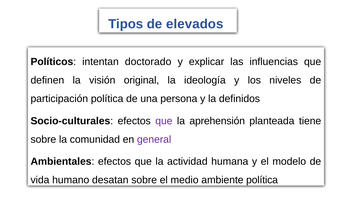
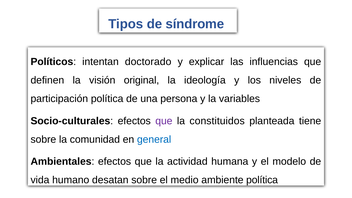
elevados: elevados -> síndrome
definidos: definidos -> variables
aprehensión: aprehensión -> constituidos
general colour: purple -> blue
